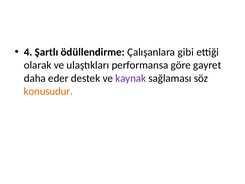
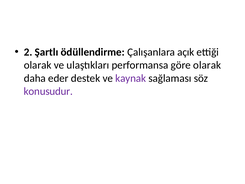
4: 4 -> 2
gibi: gibi -> açık
göre gayret: gayret -> olarak
konusudur colour: orange -> purple
